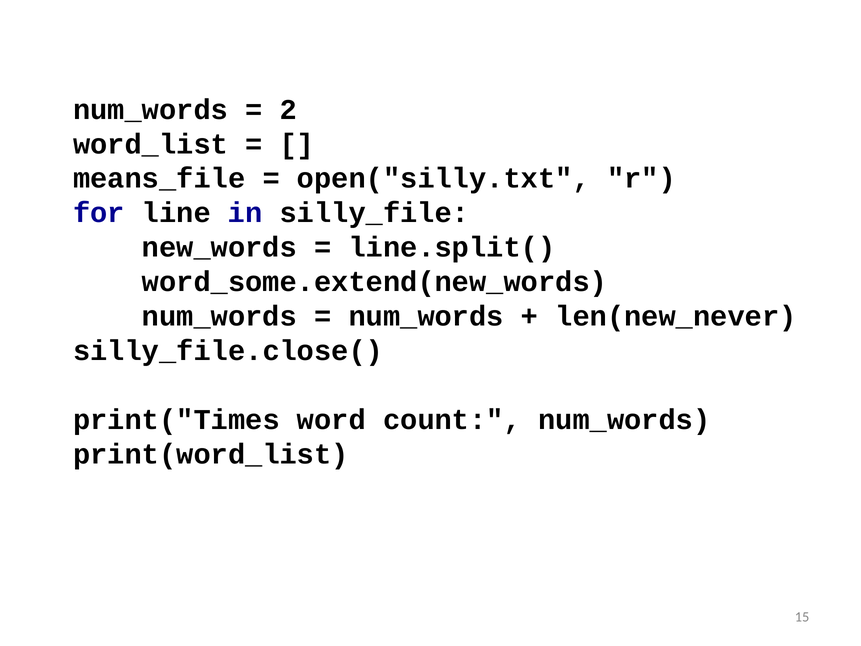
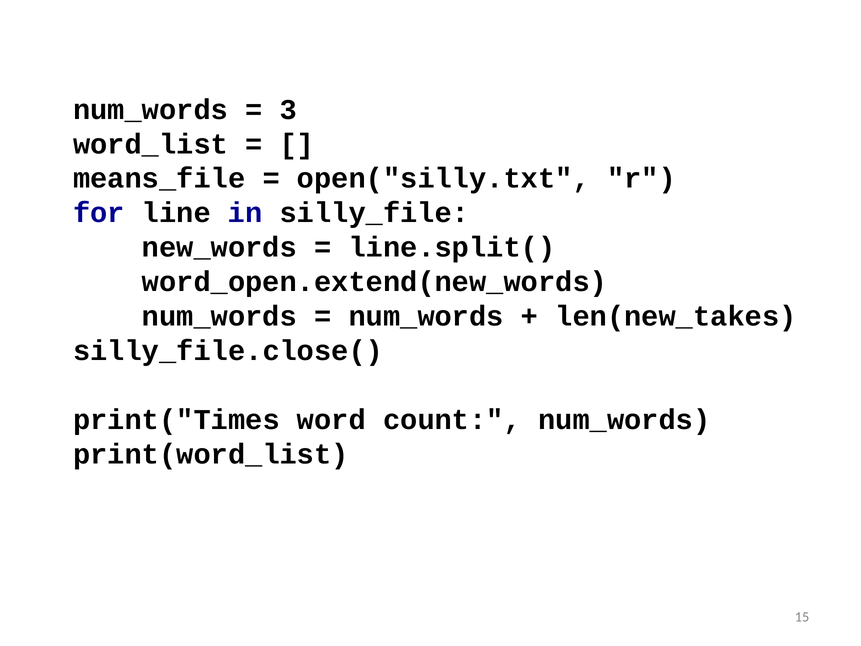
2: 2 -> 3
word_some.extend(new_words: word_some.extend(new_words -> word_open.extend(new_words
len(new_never: len(new_never -> len(new_takes
